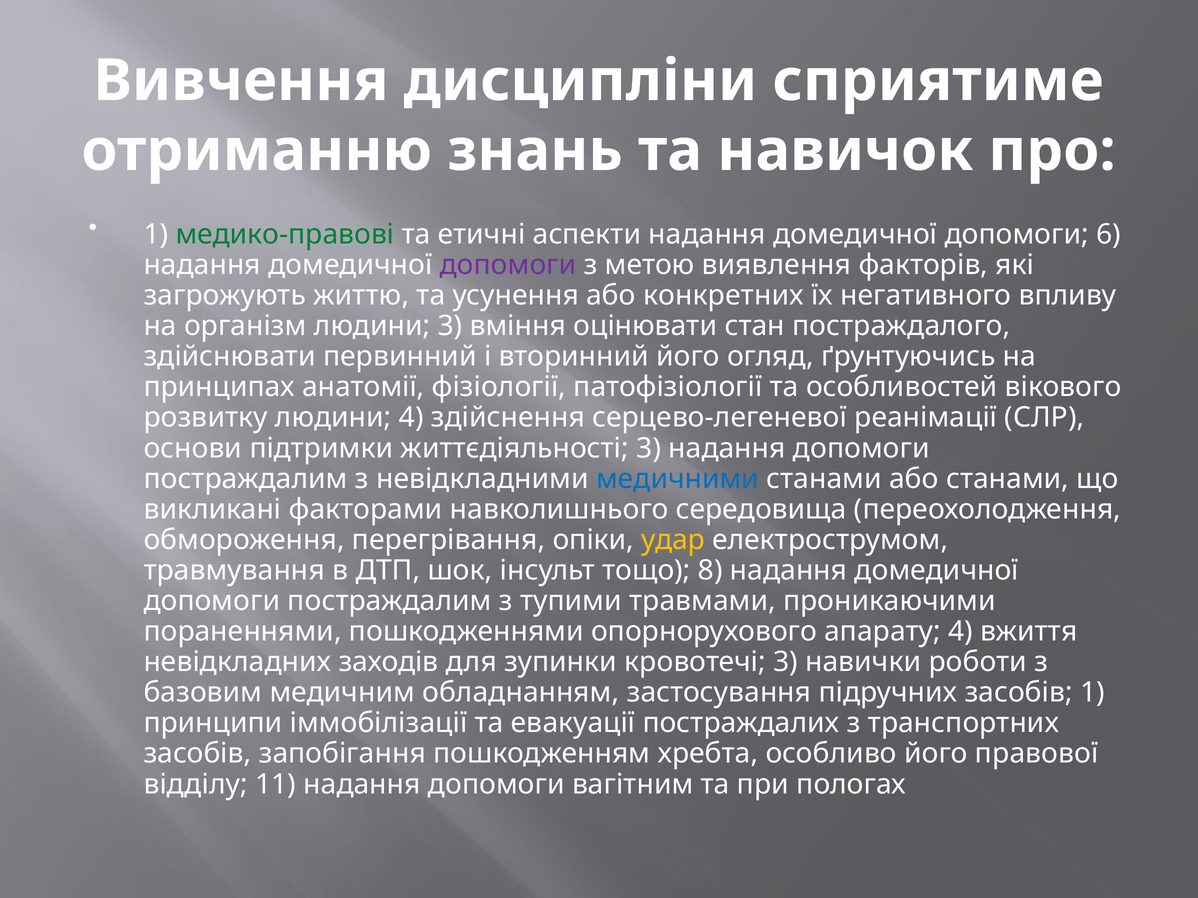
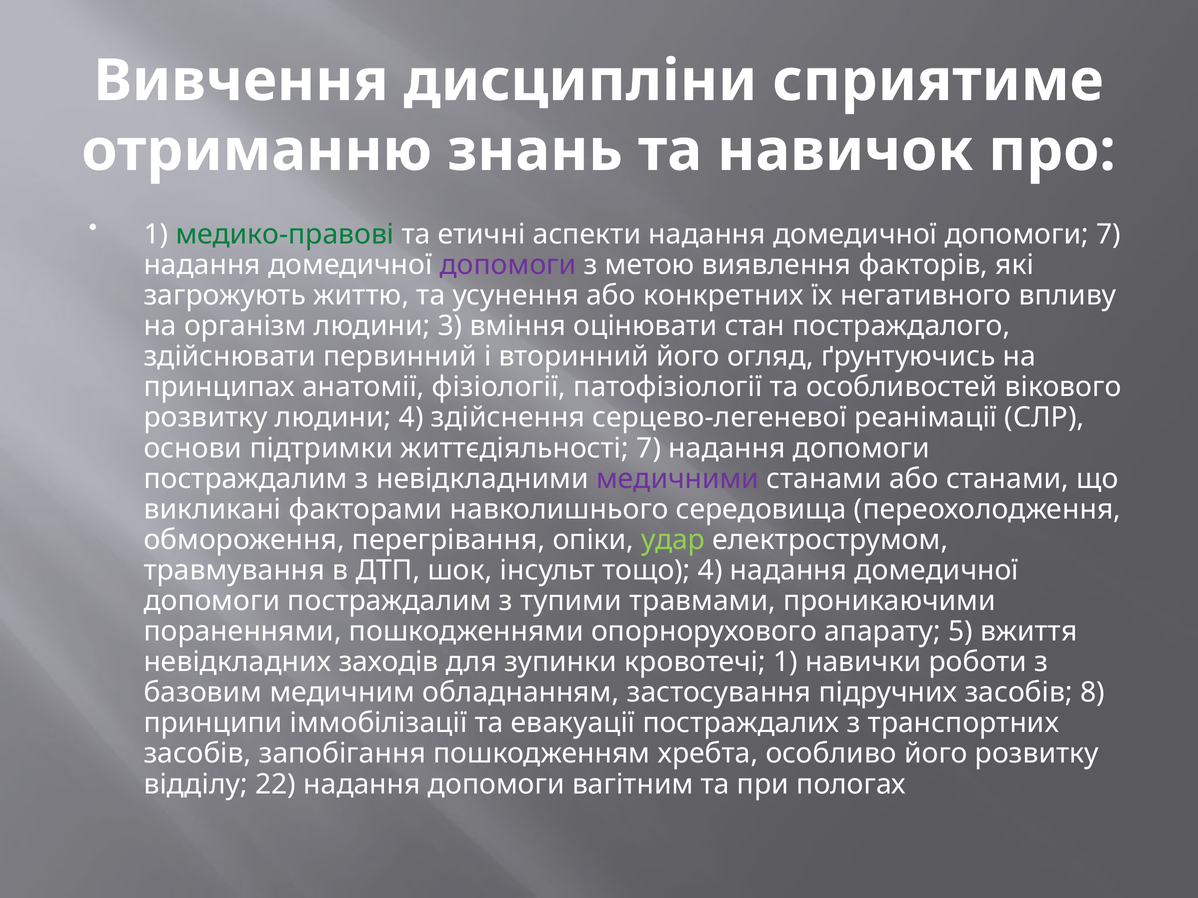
допомоги 6: 6 -> 7
життєдіяльності 3: 3 -> 7
медичними colour: blue -> purple
удар colour: yellow -> light green
тощо 8: 8 -> 4
апарату 4: 4 -> 5
кровотечі 3: 3 -> 1
засобів 1: 1 -> 8
його правової: правової -> розвитку
11: 11 -> 22
